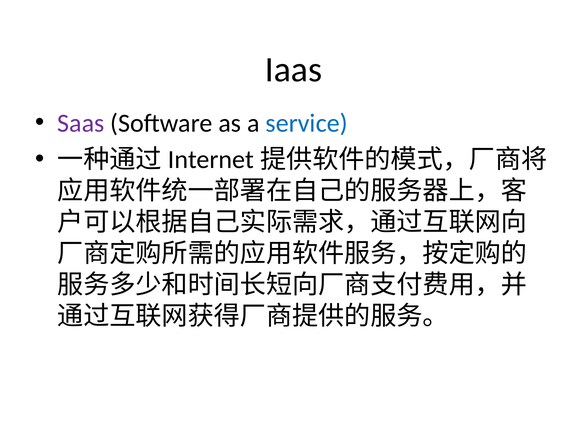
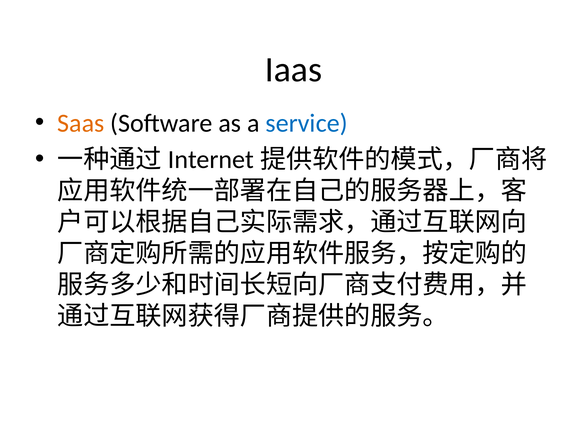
Saas colour: purple -> orange
